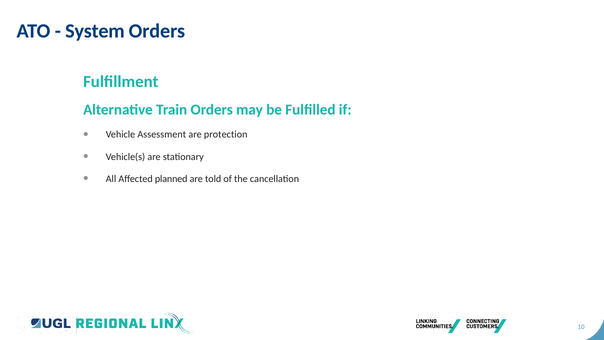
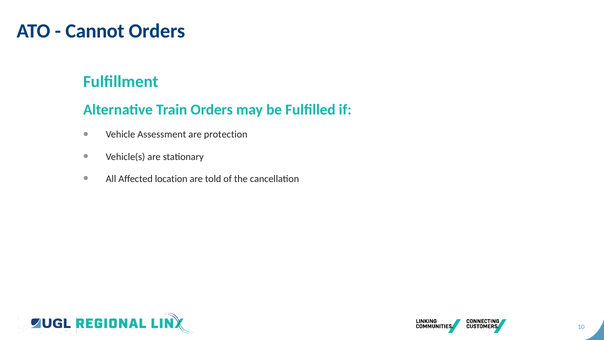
System: System -> Cannot
planned: planned -> location
